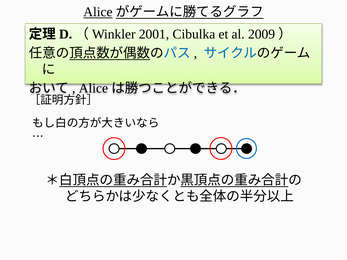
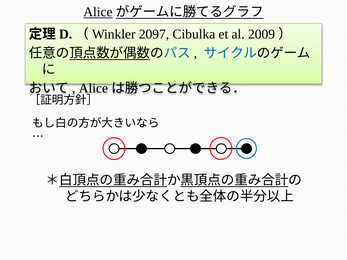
2001: 2001 -> 2097
